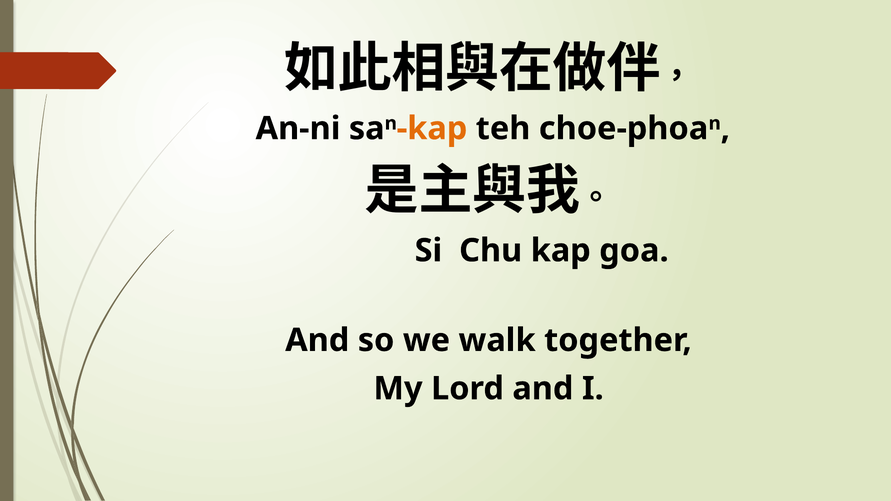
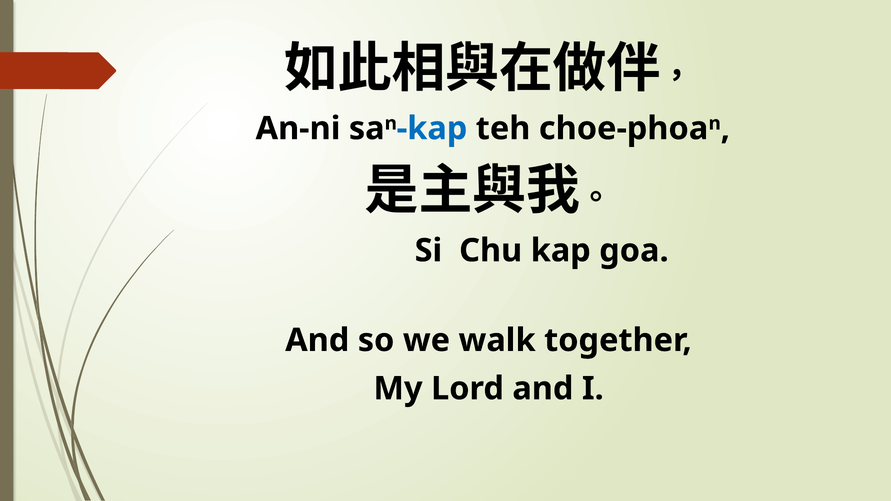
kap at (432, 129) colour: orange -> blue
